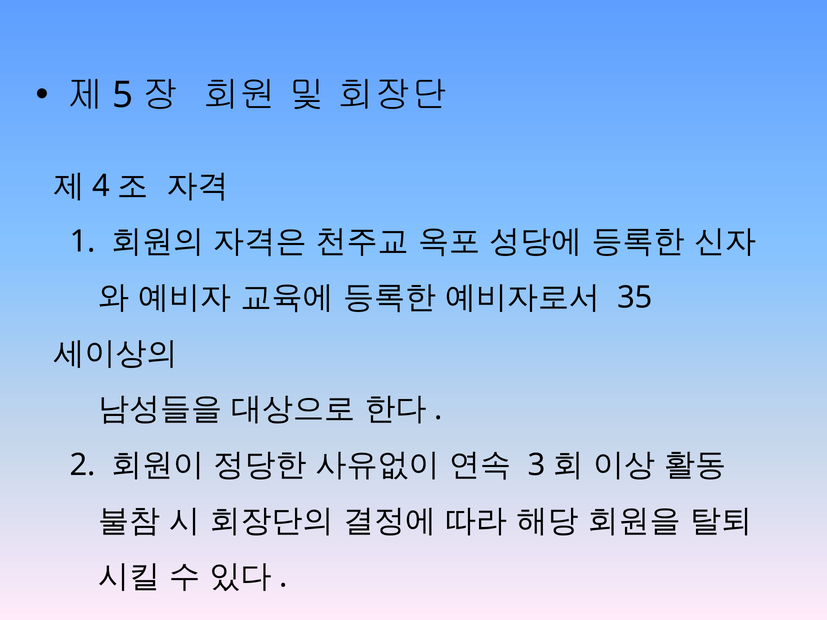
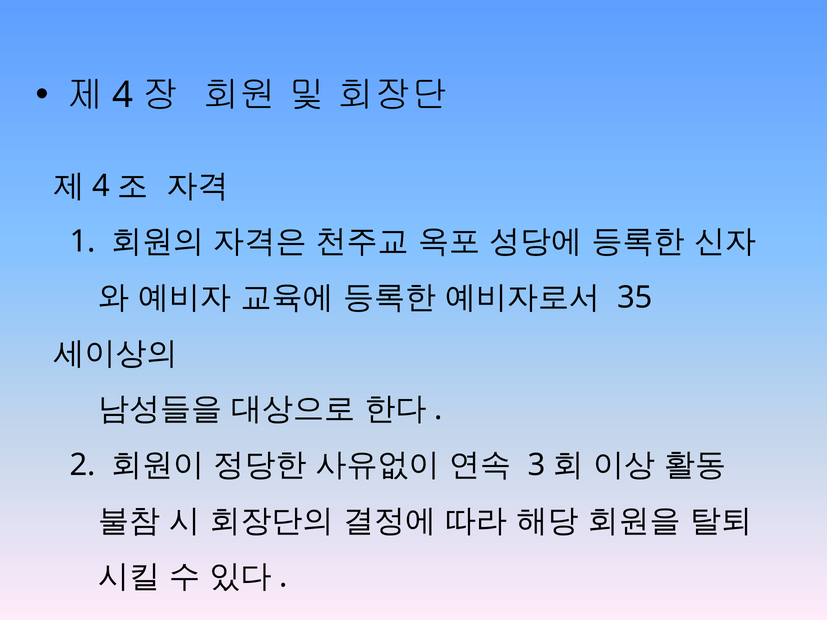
5 at (123, 95): 5 -> 4
